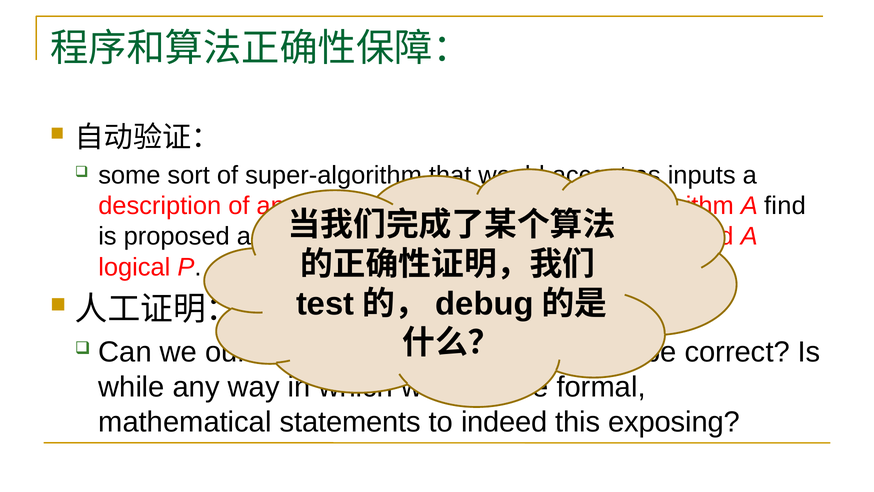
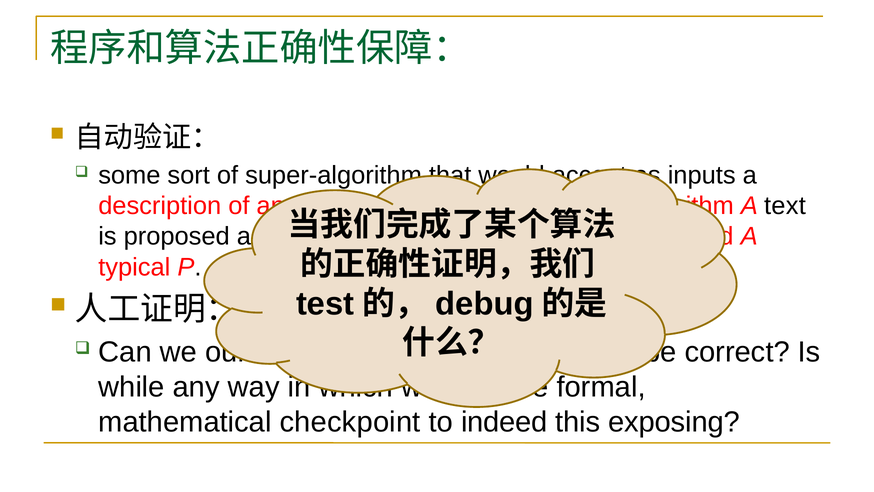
find: find -> text
logical: logical -> typical
statements: statements -> checkpoint
